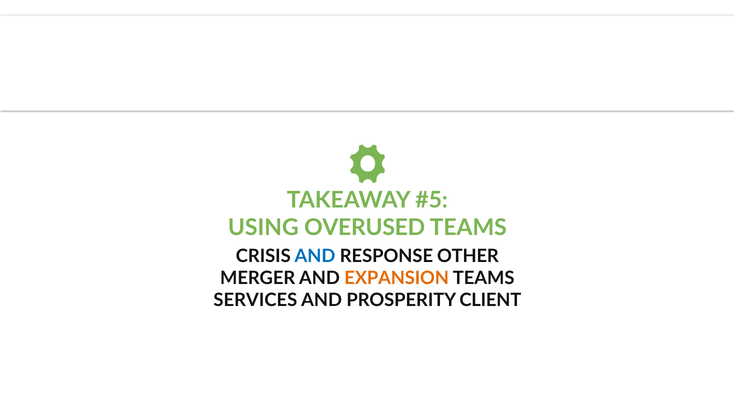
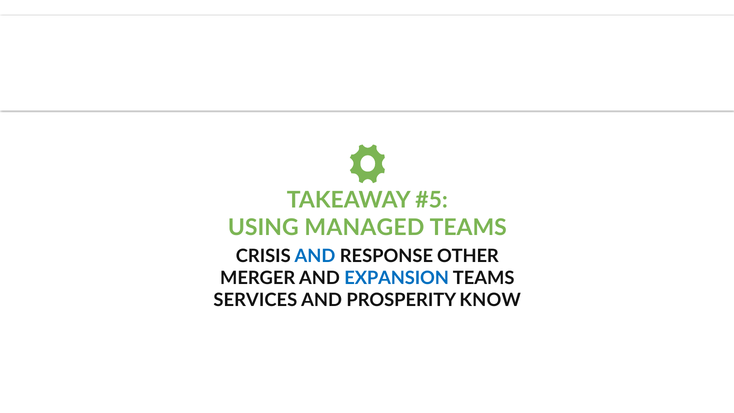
OVERUSED: OVERUSED -> MANAGED
EXPANSION colour: orange -> blue
CLIENT: CLIENT -> KNOW
